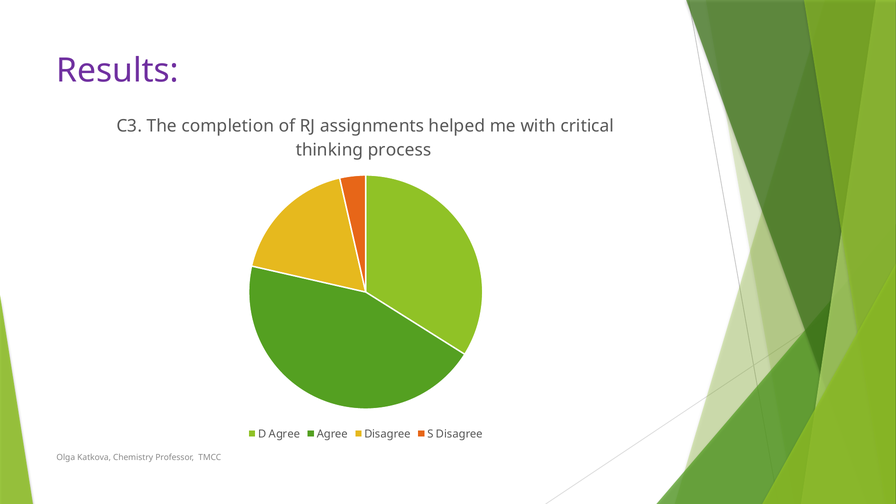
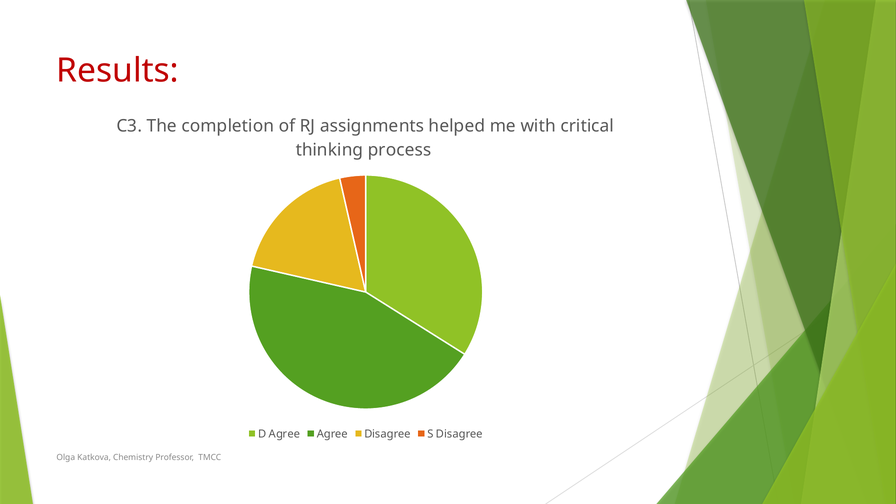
Results colour: purple -> red
